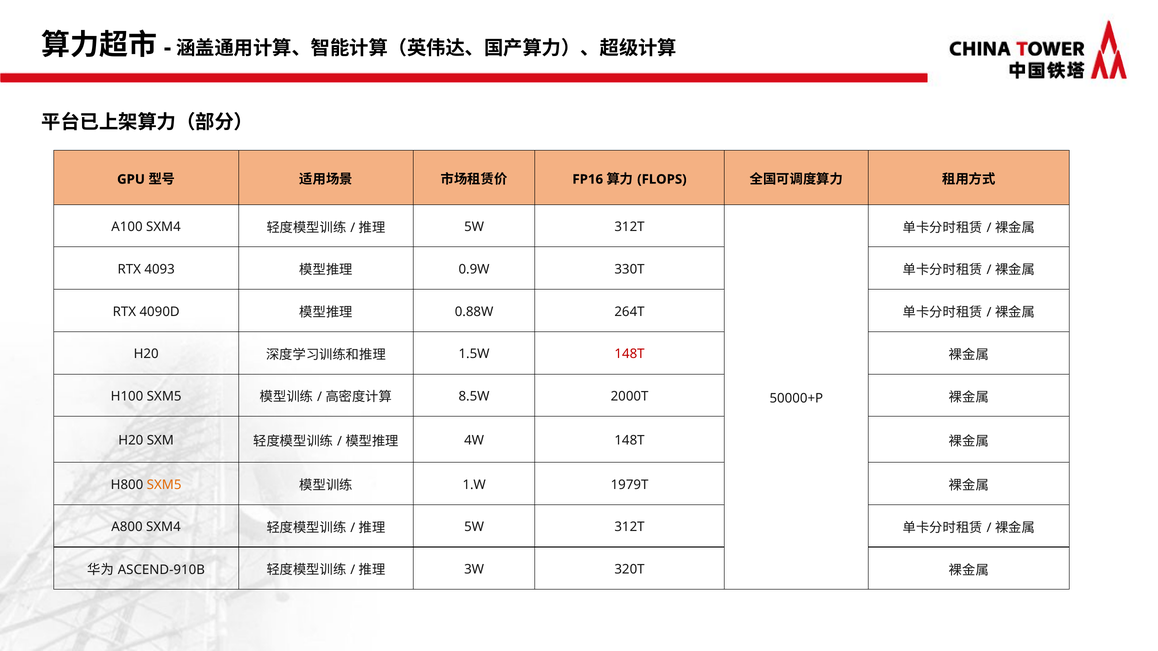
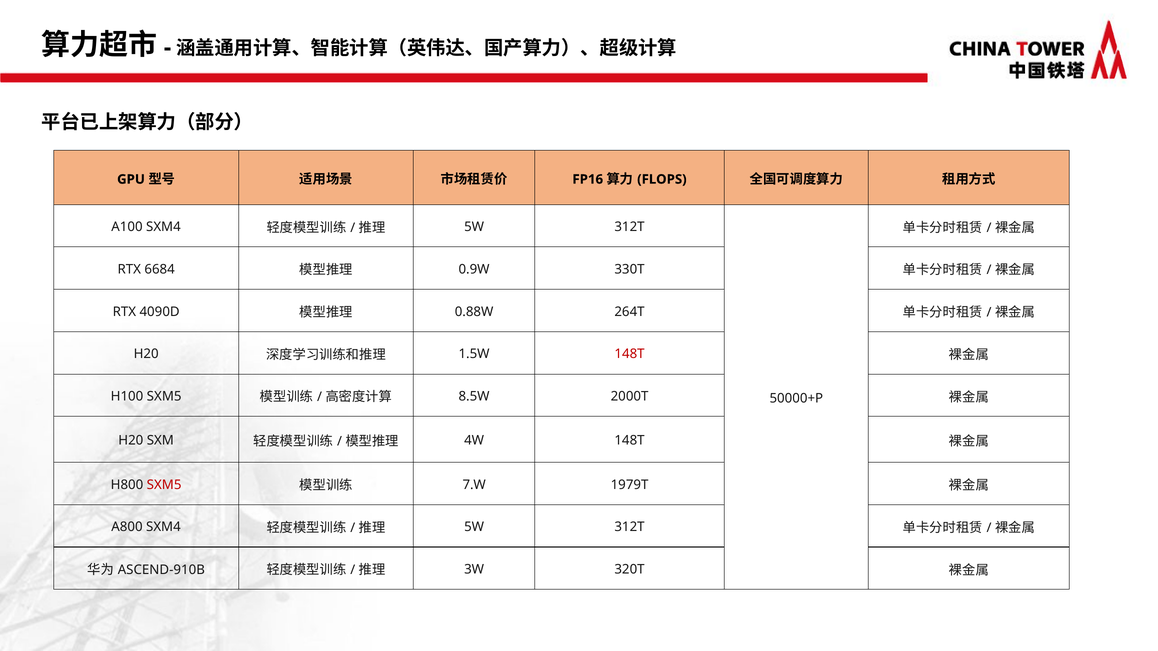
4093: 4093 -> 6684
SXM5 at (164, 485) colour: orange -> red
1.W: 1.W -> 7.W
